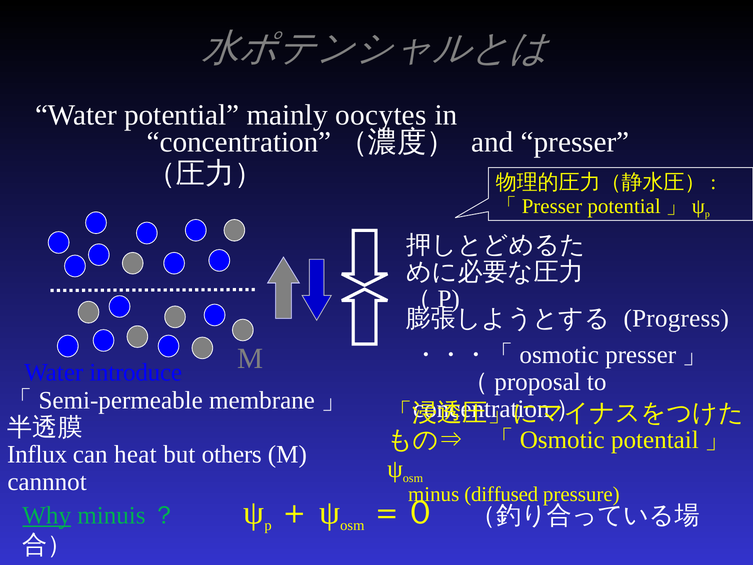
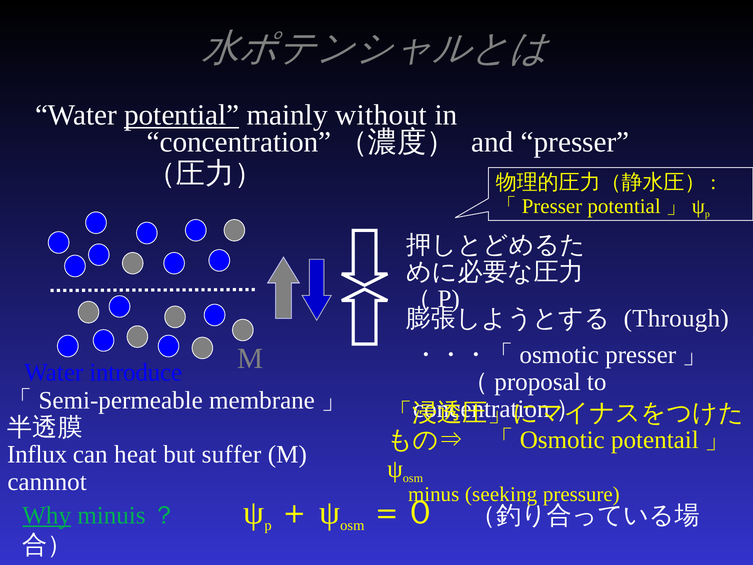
potential underline: none -> present
oocytes: oocytes -> without
Progress: Progress -> Through
others: others -> suffer
diffused: diffused -> seeking
